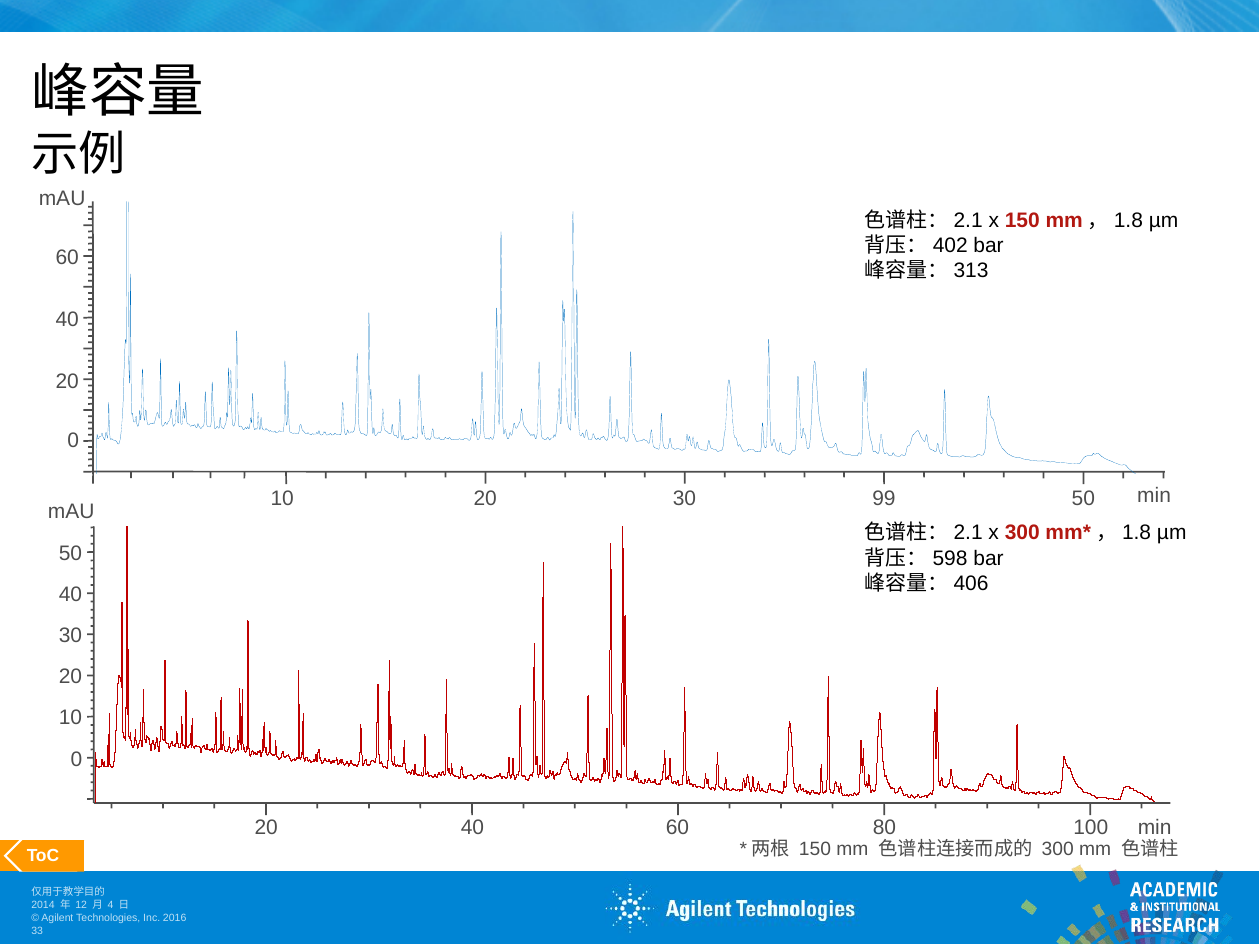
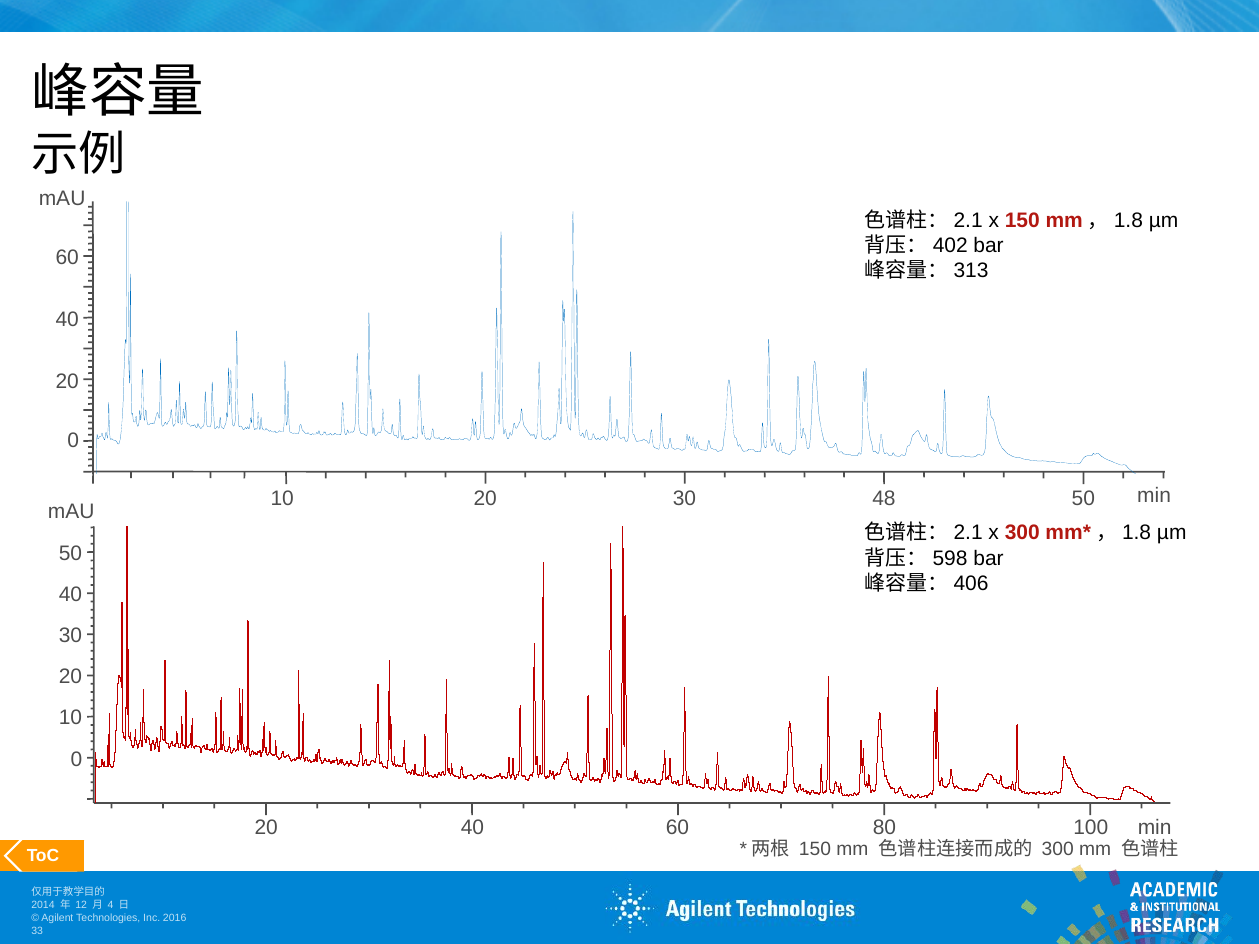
99: 99 -> 48
